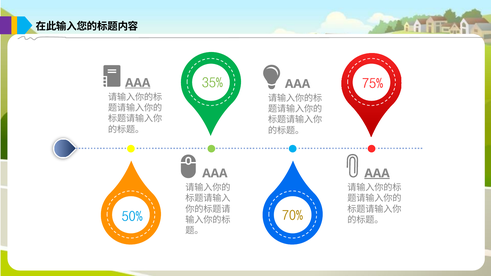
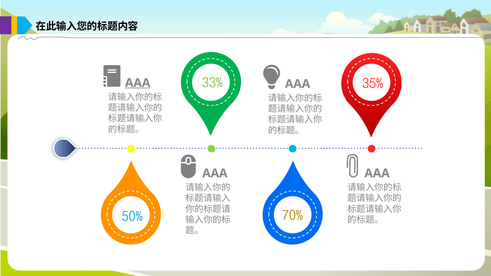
35%: 35% -> 33%
75%: 75% -> 35%
AAA at (377, 173) underline: present -> none
